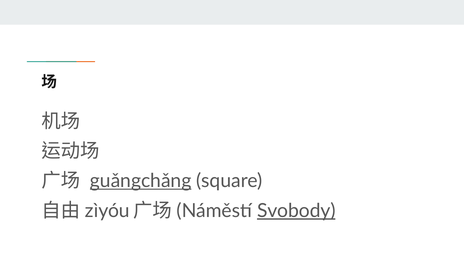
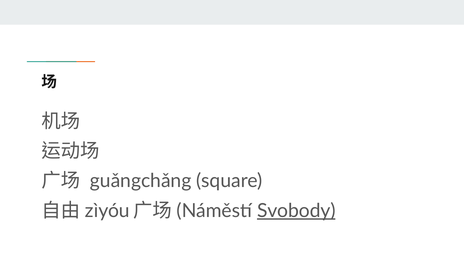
guǎngchǎng underline: present -> none
